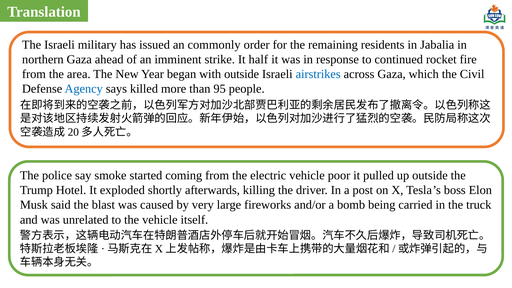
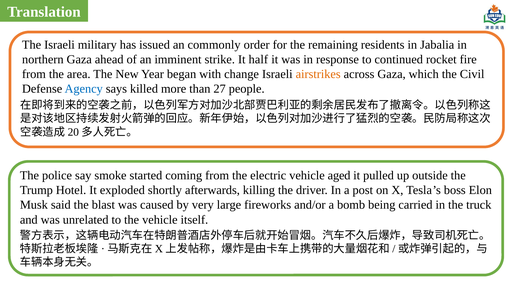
with outside: outside -> change
airstrikes colour: blue -> orange
95: 95 -> 27
poor: poor -> aged
